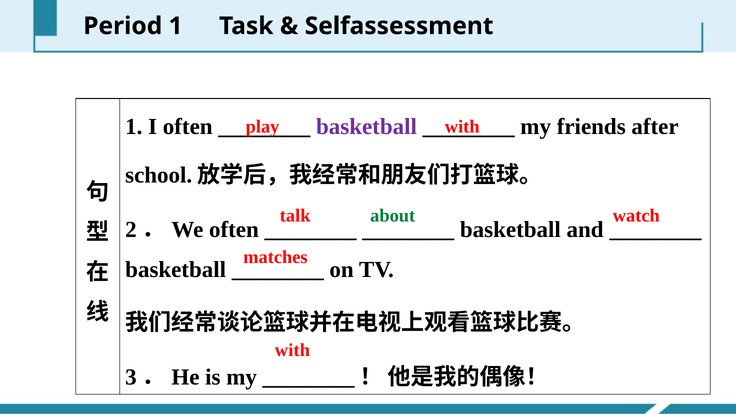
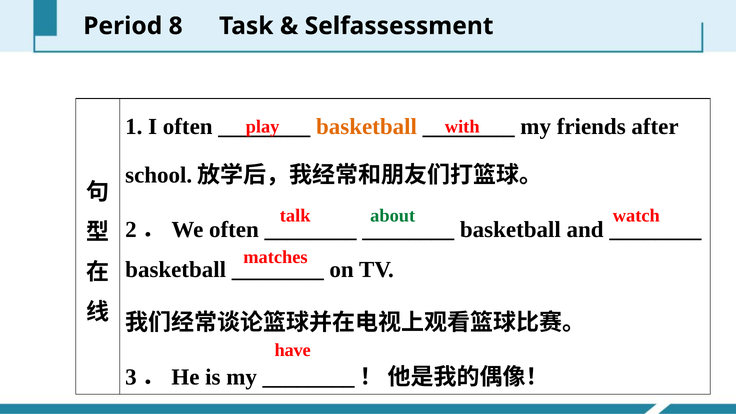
Period 1: 1 -> 8
basketball at (366, 127) colour: purple -> orange
with at (292, 350): with -> have
